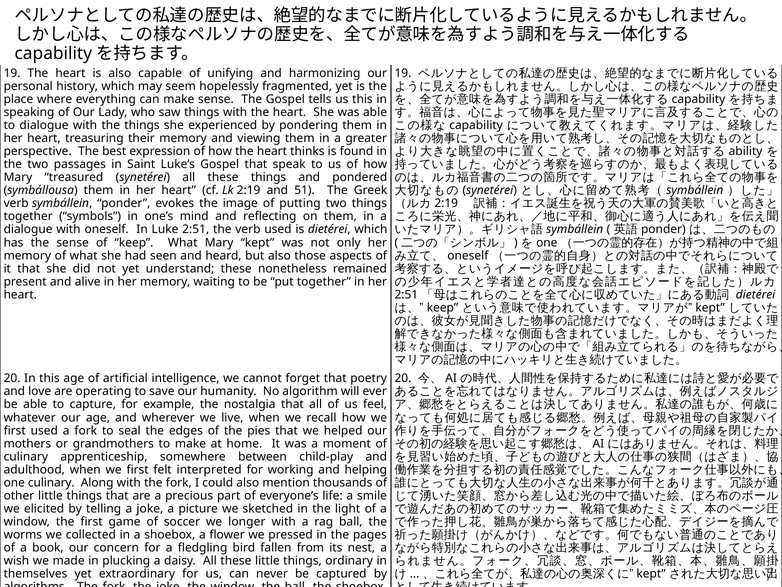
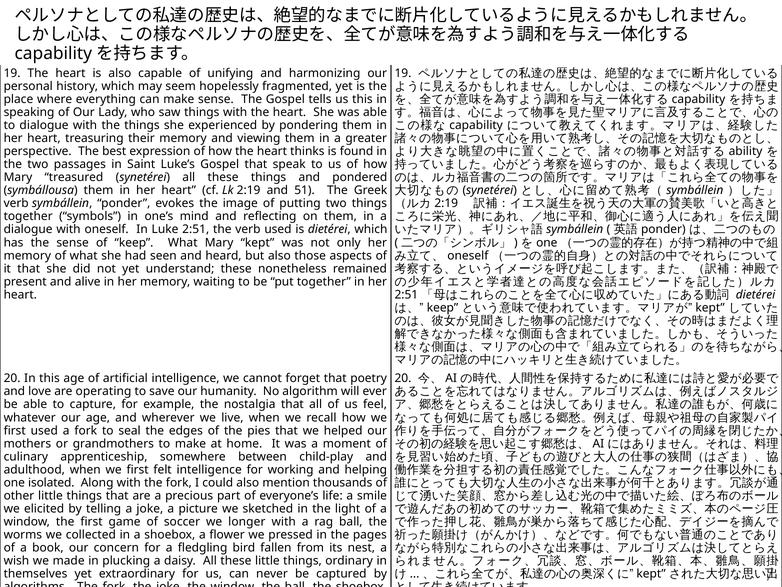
felt interpreted: interpreted -> intelligence
one culinary: culinary -> isolated
